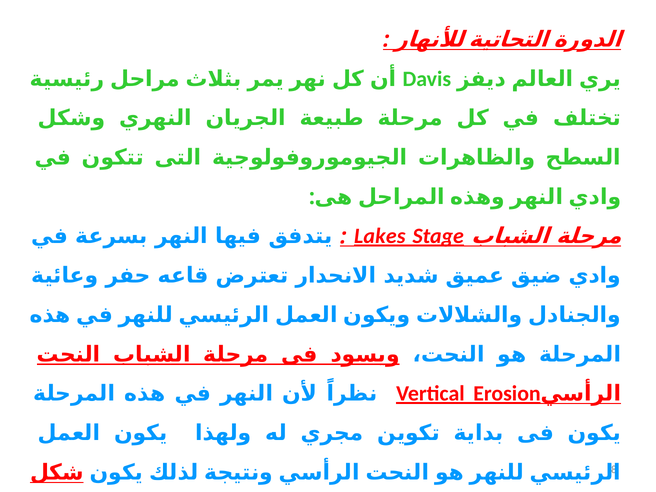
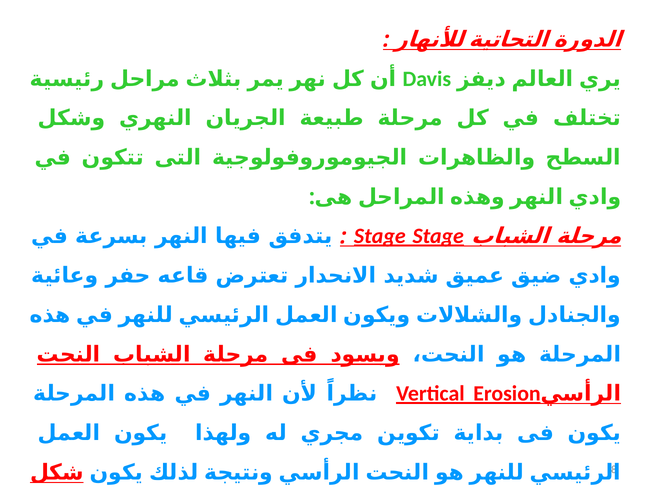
Lakes at (380, 236): Lakes -> Stage
